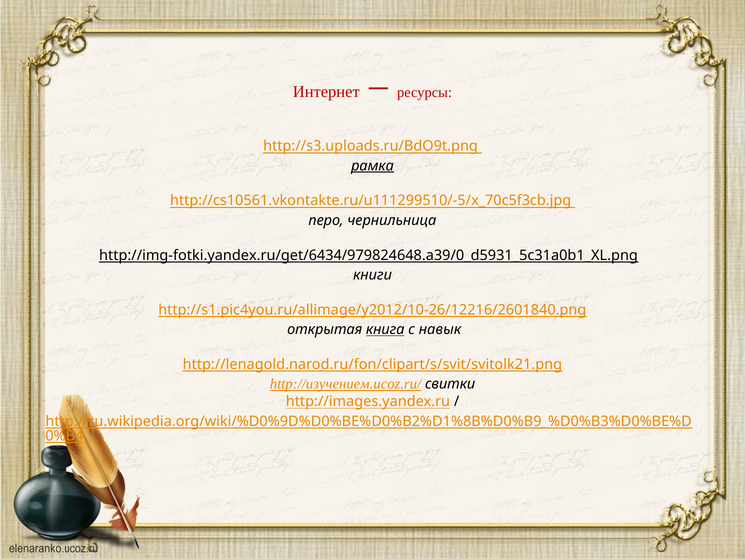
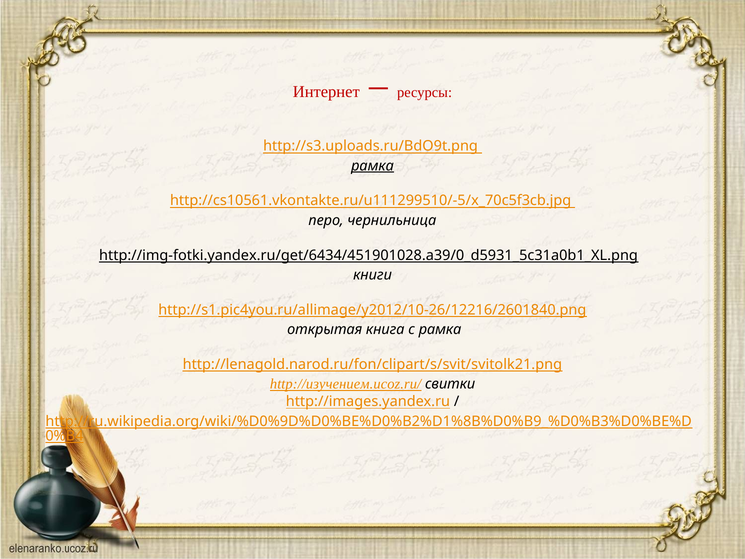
http://img-fotki.yandex.ru/get/6434/979824648.a39/0_d5931_5c31a0b1_XL.png: http://img-fotki.yandex.ru/get/6434/979824648.a39/0_d5931_5c31a0b1_XL.png -> http://img-fotki.yandex.ru/get/6434/451901028.a39/0_d5931_5c31a0b1_XL.png
книга underline: present -> none
с навык: навык -> рамка
